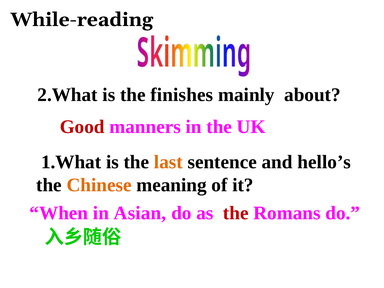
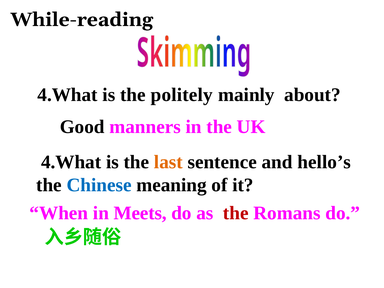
2.What at (68, 95): 2.What -> 4.What
finishes: finishes -> politely
Good colour: red -> black
1.What at (71, 162): 1.What -> 4.What
Chinese colour: orange -> blue
Asian: Asian -> Meets
